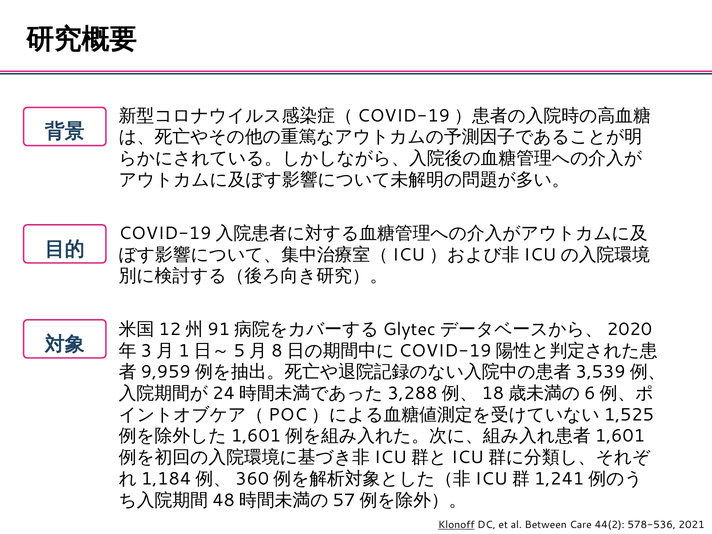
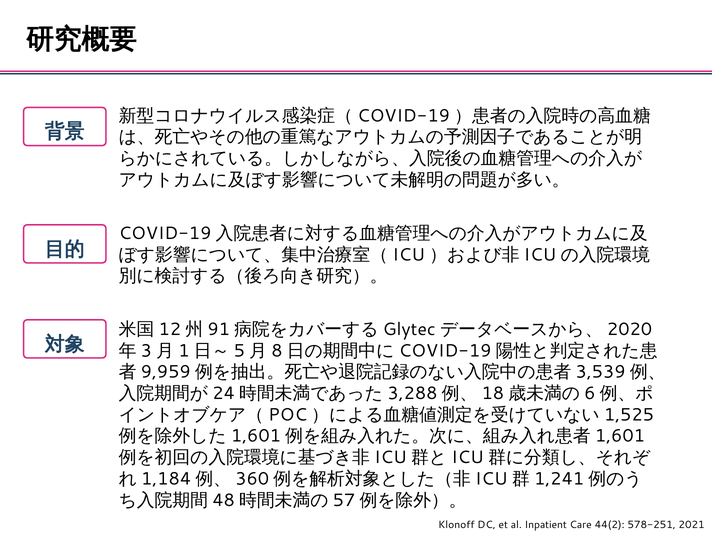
Klonoff underline: present -> none
Between: Between -> Inpatient
578-536: 578-536 -> 578-251
